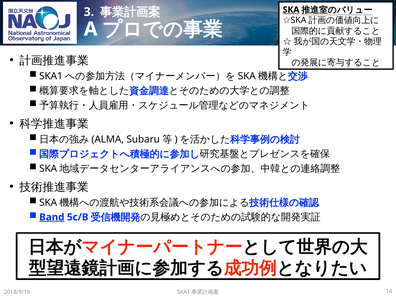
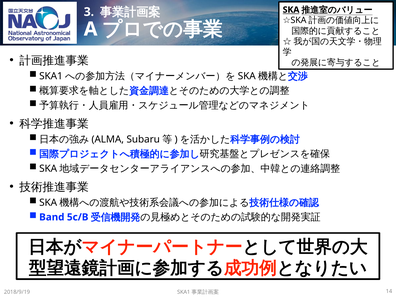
Band underline: present -> none
